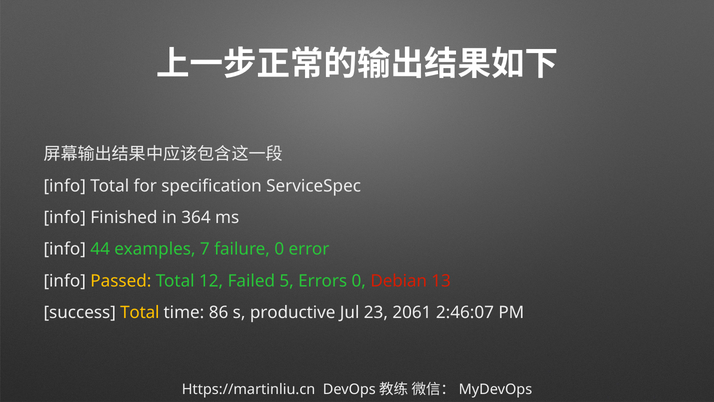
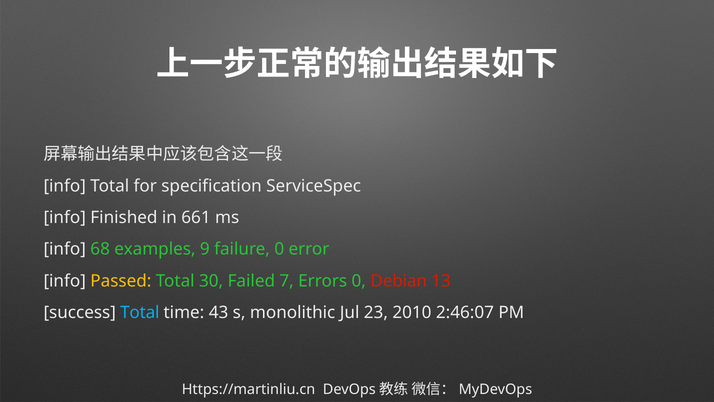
364: 364 -> 661
44: 44 -> 68
7: 7 -> 9
12: 12 -> 30
5: 5 -> 7
Total at (140, 312) colour: yellow -> light blue
86: 86 -> 43
productive: productive -> monolithic
2061: 2061 -> 2010
